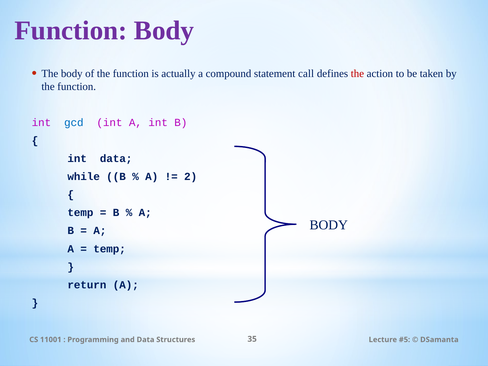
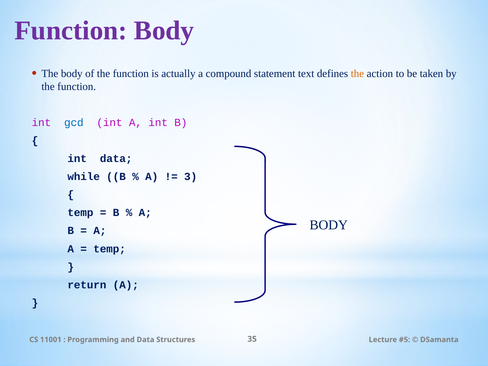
call: call -> text
the at (357, 74) colour: red -> orange
2: 2 -> 3
